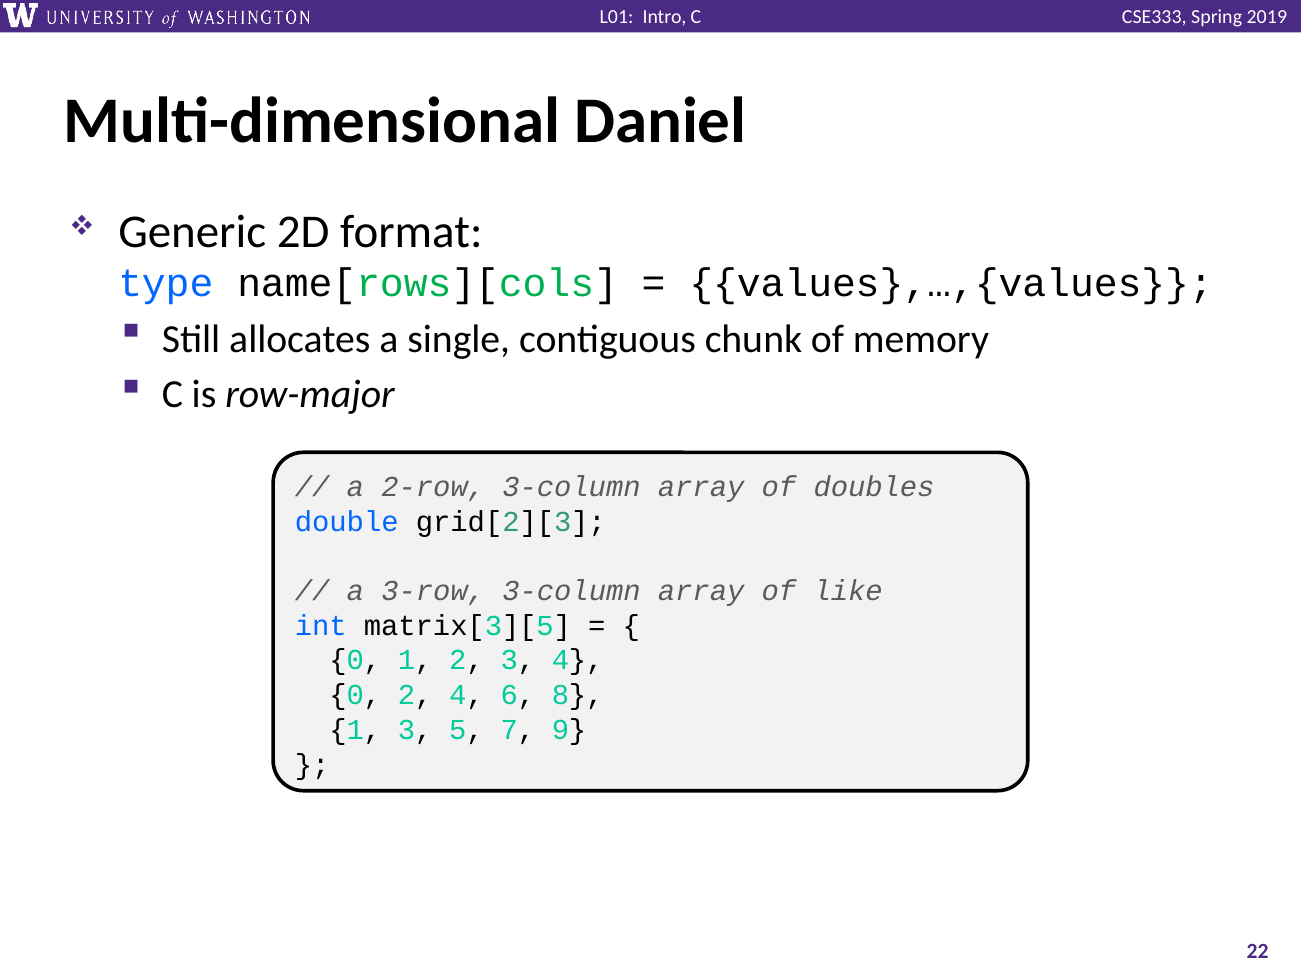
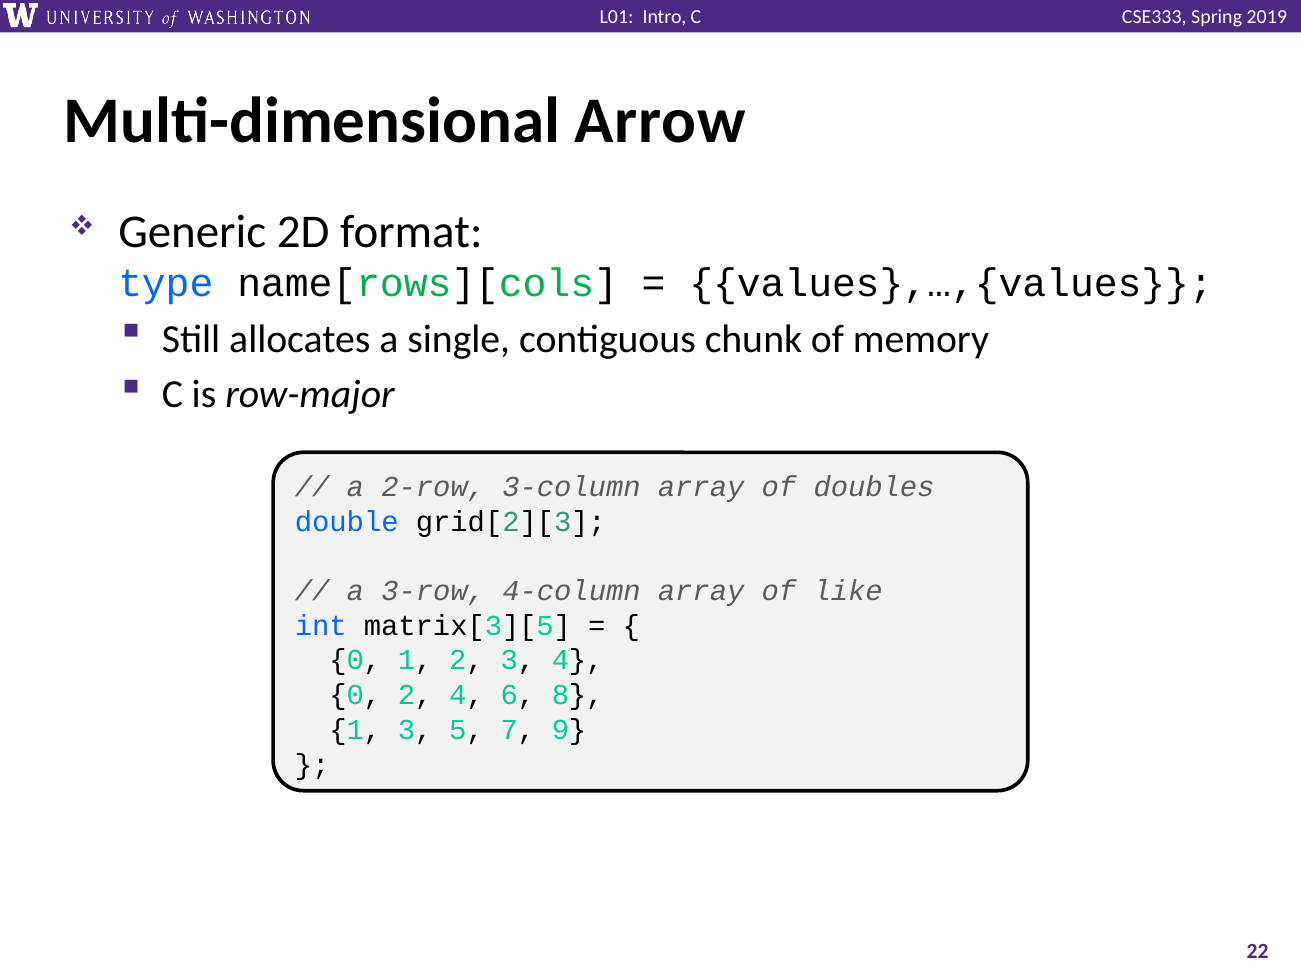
Daniel: Daniel -> Arrow
3-row 3-column: 3-column -> 4-column
